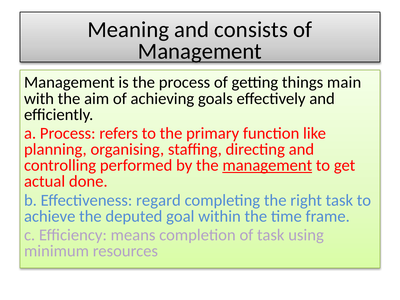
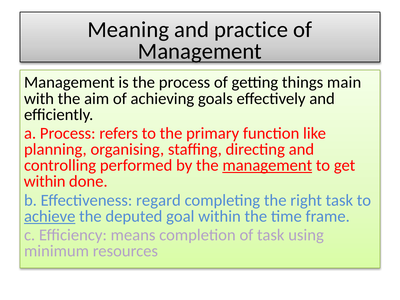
consists: consists -> practice
actual at (45, 181): actual -> within
achieve underline: none -> present
